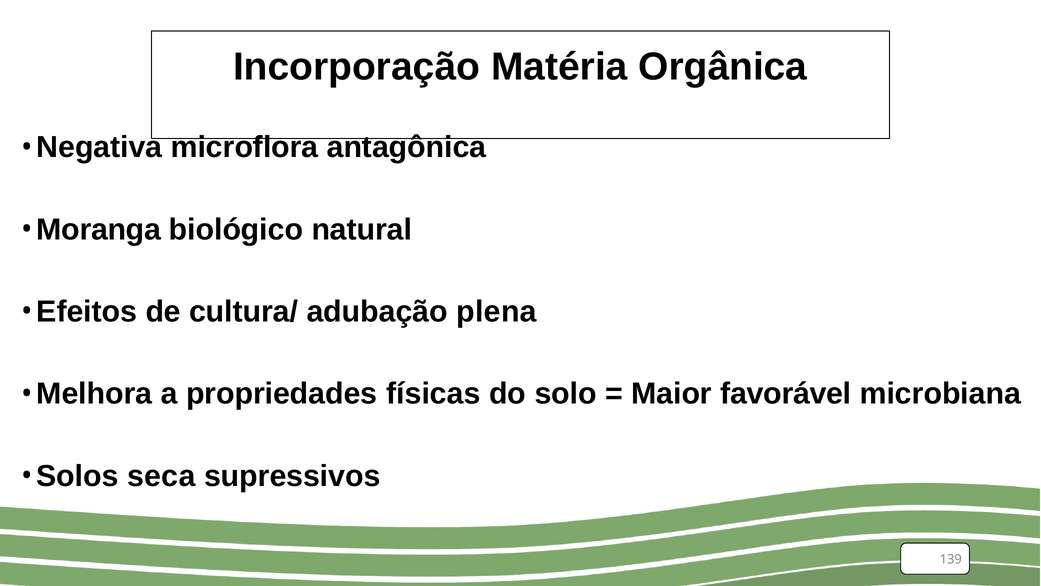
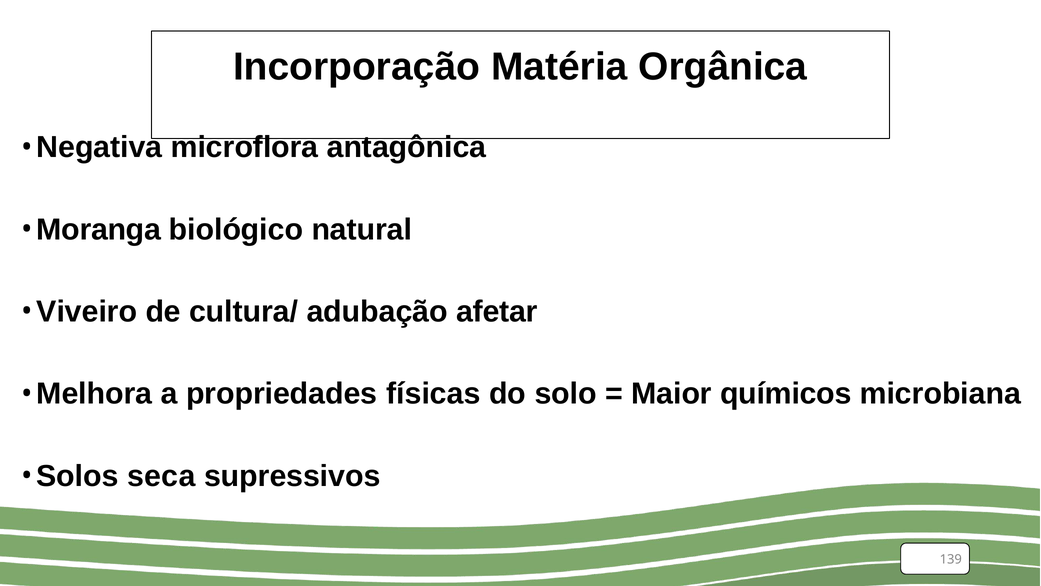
Efeitos: Efeitos -> Viveiro
plena: plena -> afetar
favorável: favorável -> químicos
